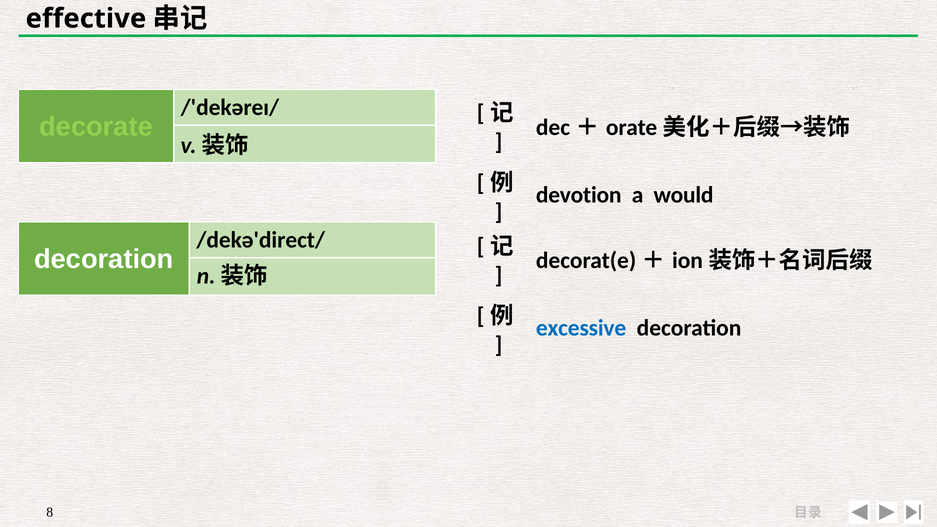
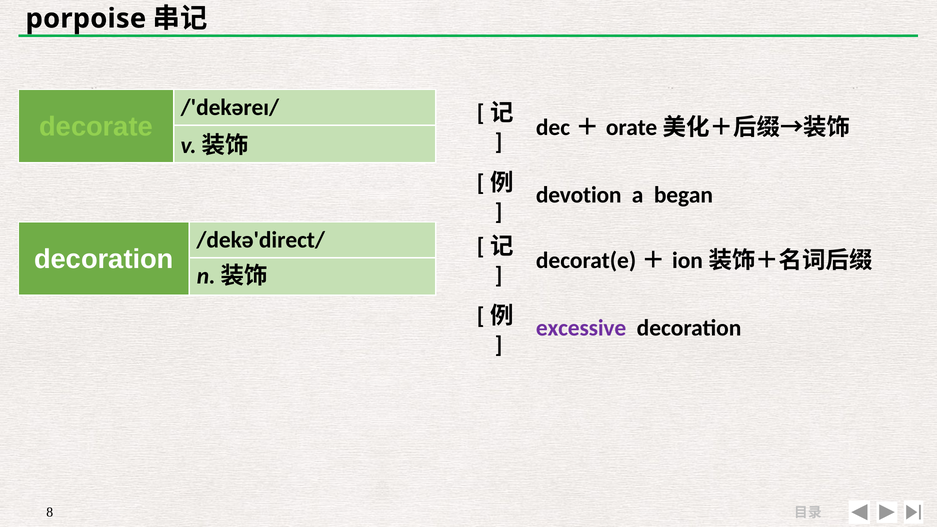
effective: effective -> porpoise
would: would -> began
excessive colour: blue -> purple
